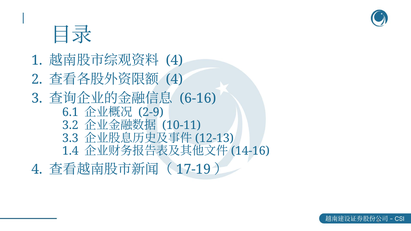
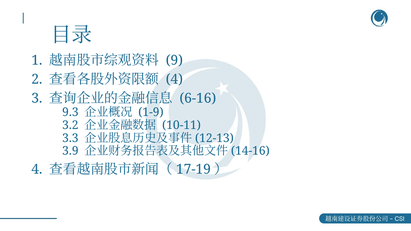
4 at (174, 60): 4 -> 9
6.1: 6.1 -> 9.3
2-9: 2-9 -> 1-9
1.4: 1.4 -> 3.9
